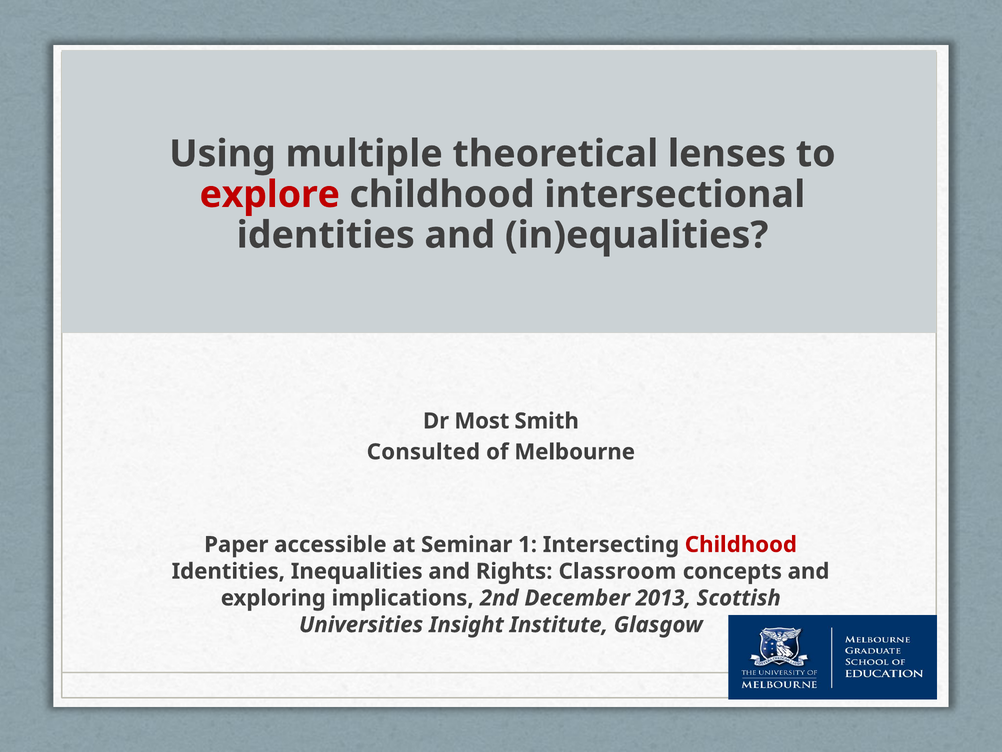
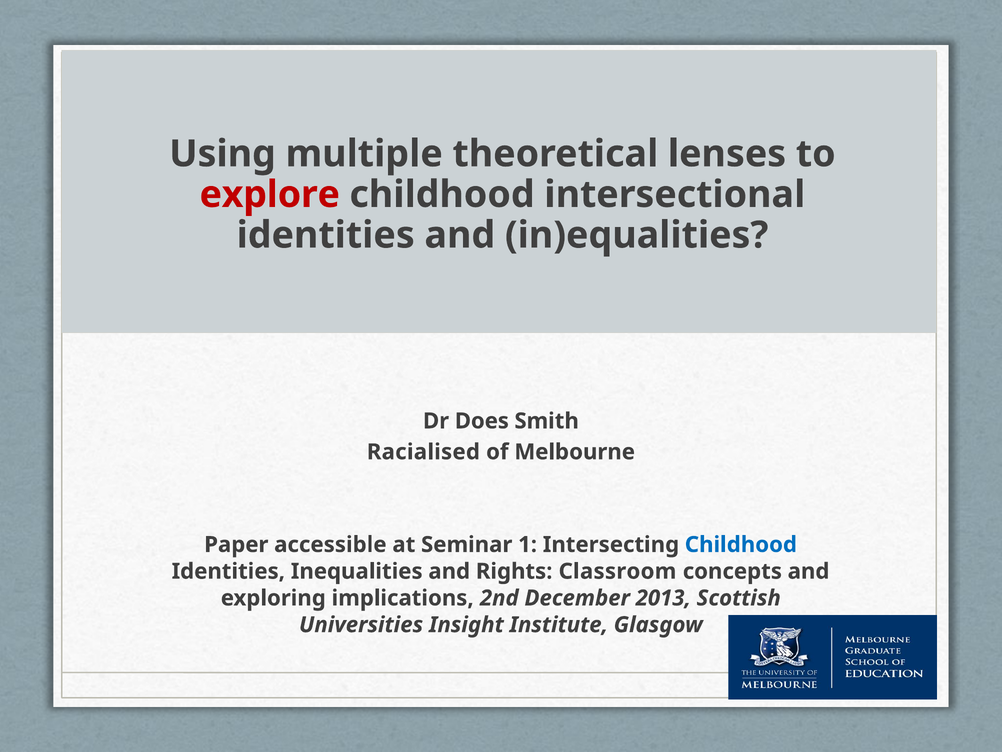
Most: Most -> Does
Consulted: Consulted -> Racialised
Childhood at (741, 544) colour: red -> blue
